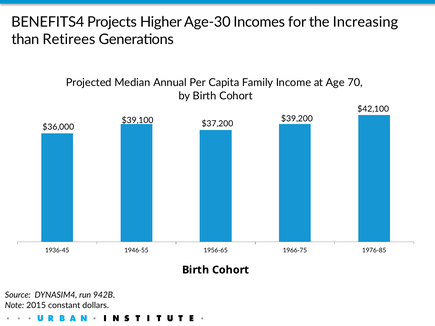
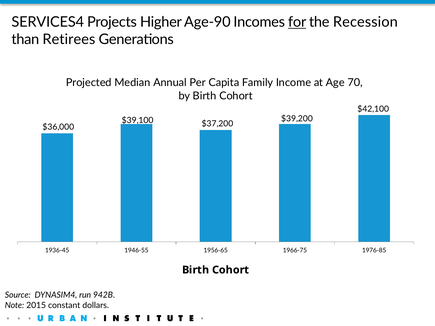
BENEFITS4: BENEFITS4 -> SERVICES4
Age-30: Age-30 -> Age-90
for underline: none -> present
Increasing: Increasing -> Recession
